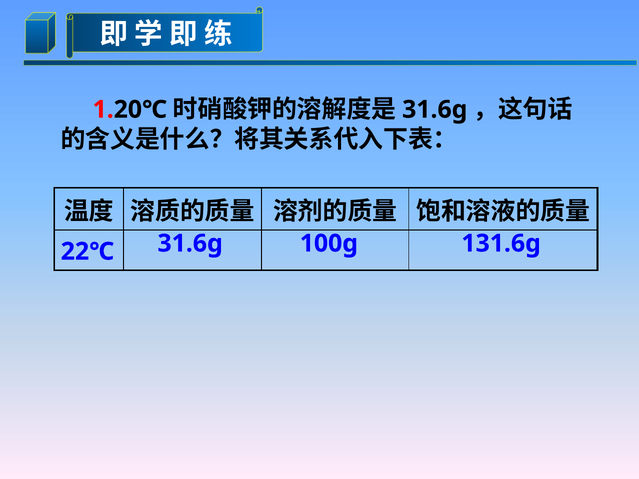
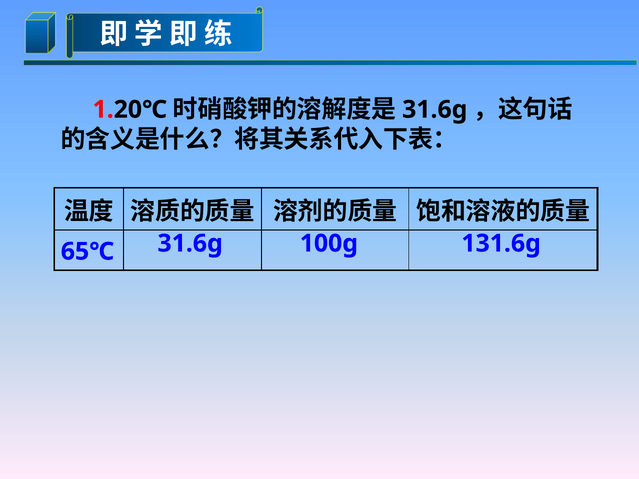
22℃: 22℃ -> 65℃
